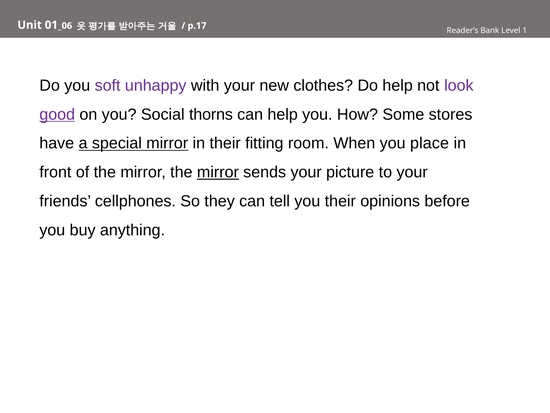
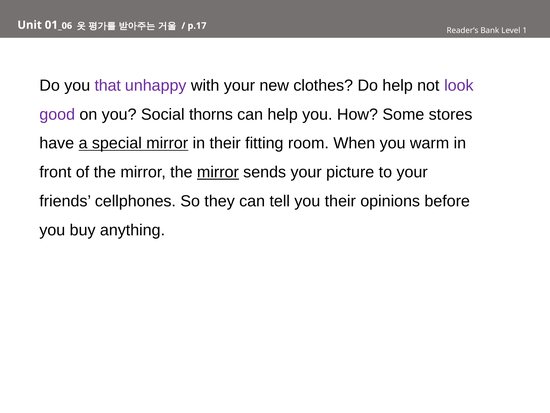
soft: soft -> that
good underline: present -> none
place: place -> warm
